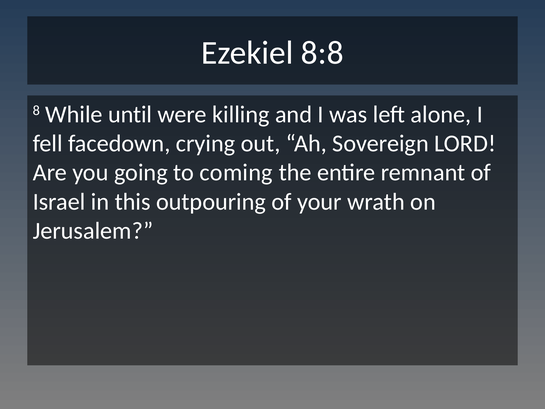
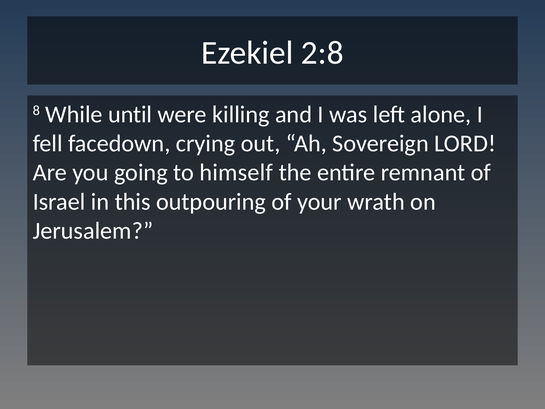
8:8: 8:8 -> 2:8
coming: coming -> himself
